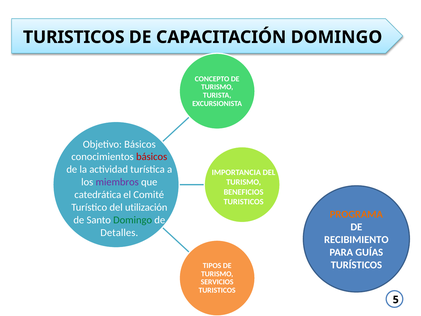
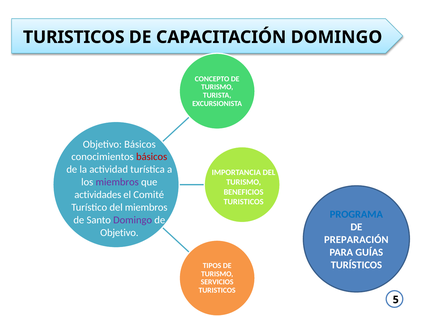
catedrática: catedrática -> actividades
del utilización: utilización -> miembros
PROGRAMA colour: orange -> blue
Domingo at (133, 220) colour: green -> purple
Detalles at (119, 233): Detalles -> Objetivo
RECIBIMIENTO: RECIBIMIENTO -> PREPARACIÓN
